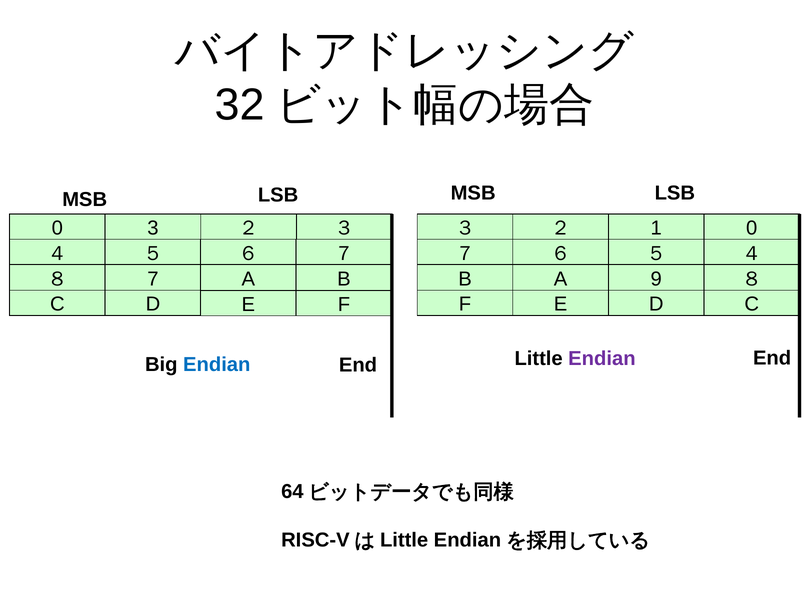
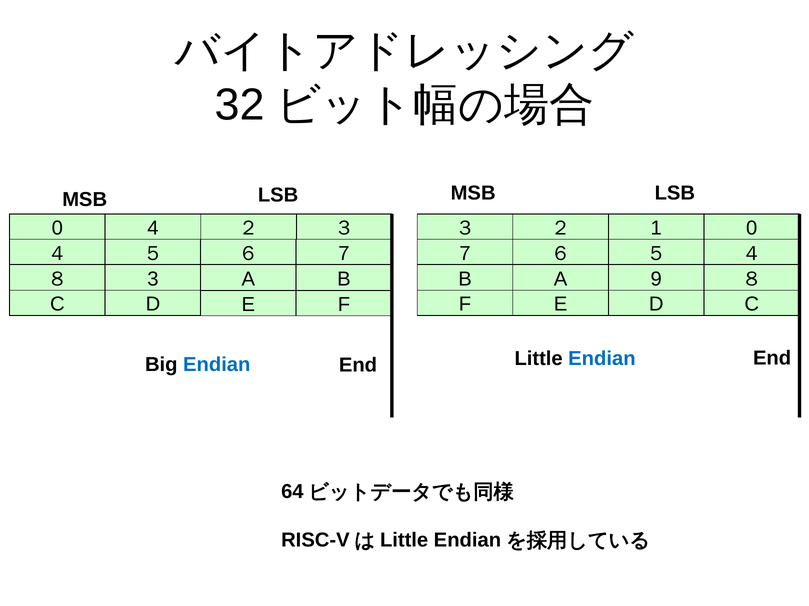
3: 3 -> 4
7: 7 -> 3
Endian at (602, 359) colour: purple -> blue
